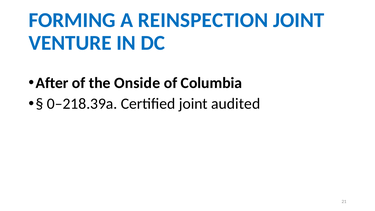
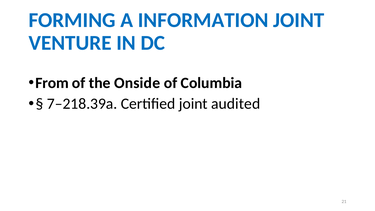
REINSPECTION: REINSPECTION -> INFORMATION
After: After -> From
0–218.39a: 0–218.39a -> 7–218.39a
